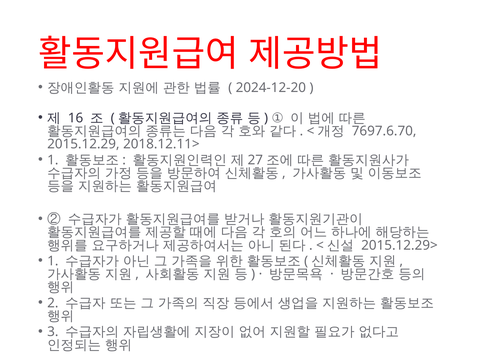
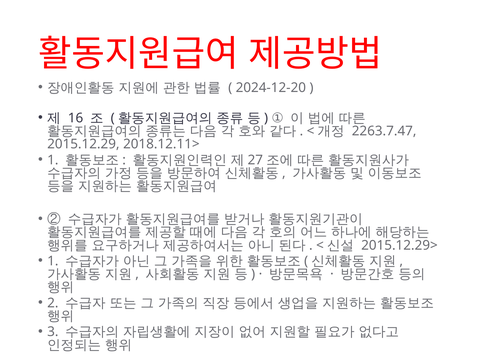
7697.6.70: 7697.6.70 -> 2263.7.47
